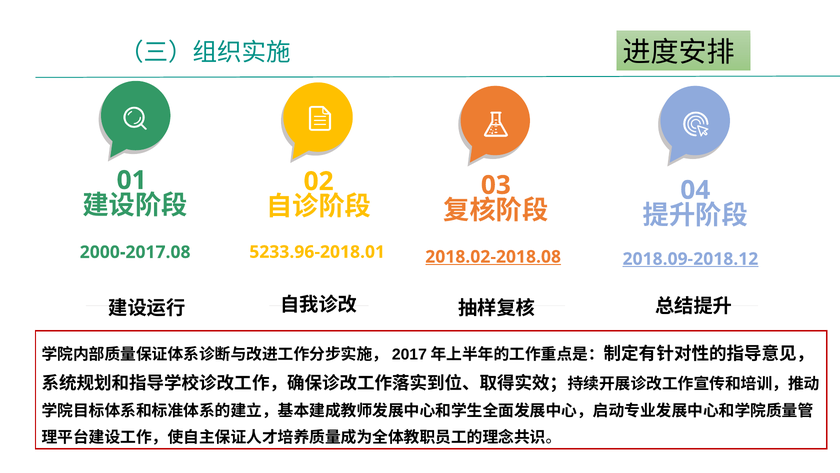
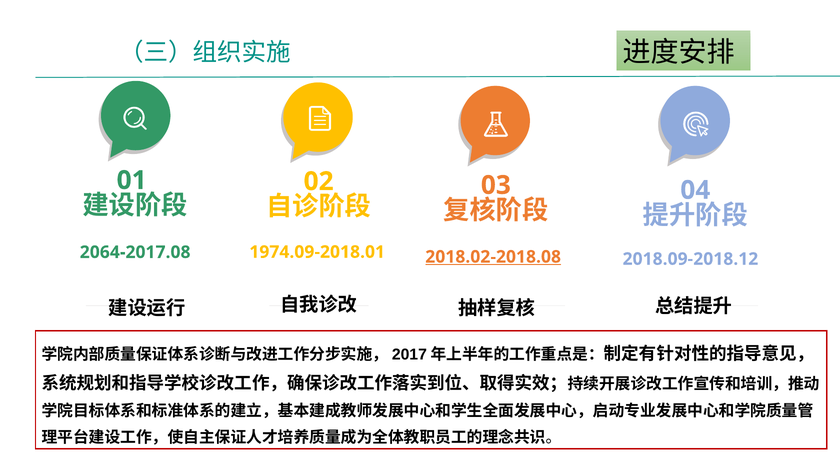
5233.96-2018.01: 5233.96-2018.01 -> 1974.09-2018.01
2000-2017.08: 2000-2017.08 -> 2064-2017.08
2018.09-2018.12 underline: present -> none
